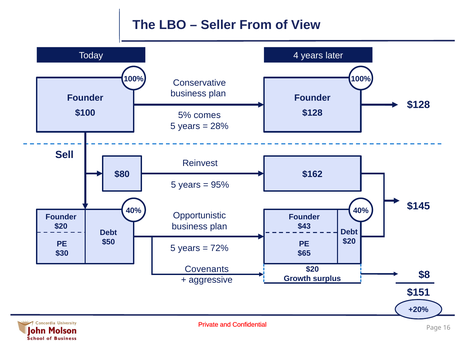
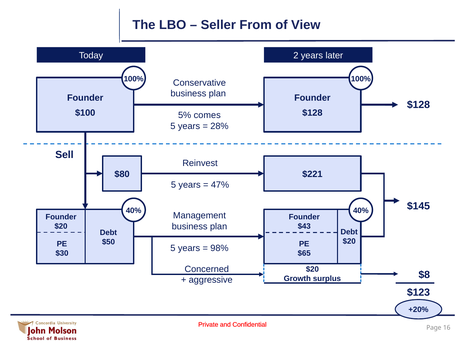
4: 4 -> 2
$162: $162 -> $221
95%: 95% -> 47%
Opportunistic: Opportunistic -> Management
72%: 72% -> 98%
Covenants: Covenants -> Concerned
$151: $151 -> $123
